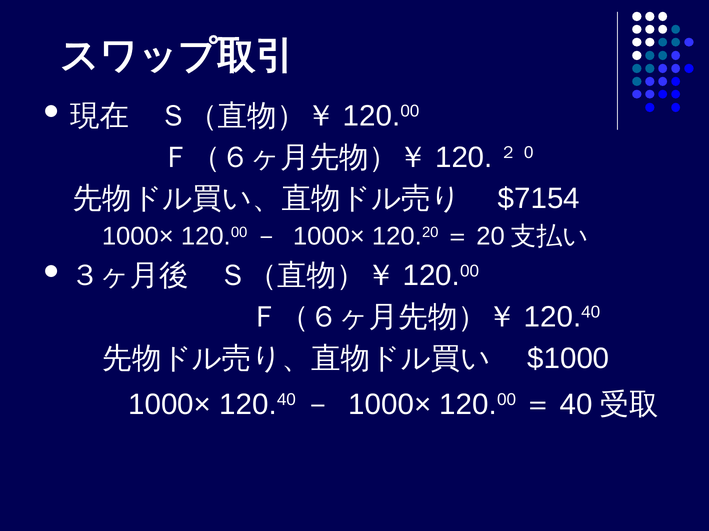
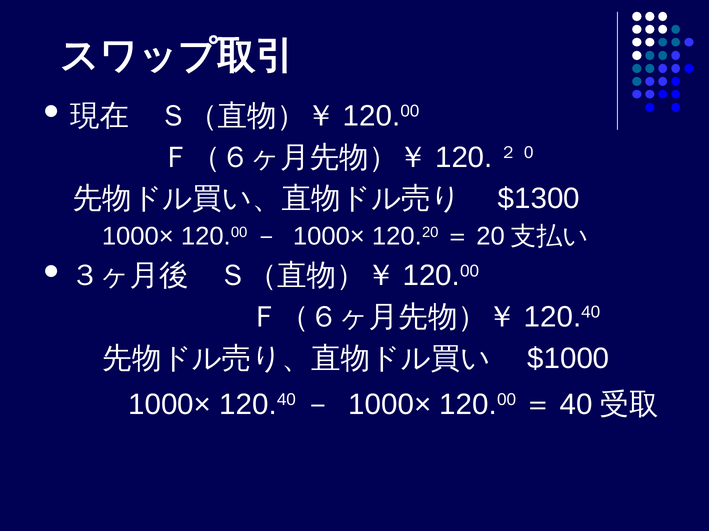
$7154: $7154 -> $1300
